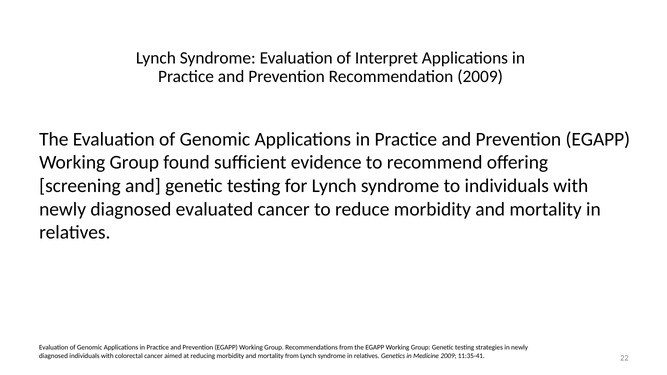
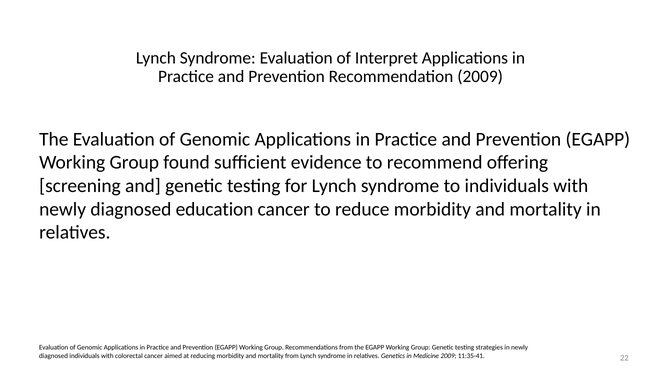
evaluated: evaluated -> education
